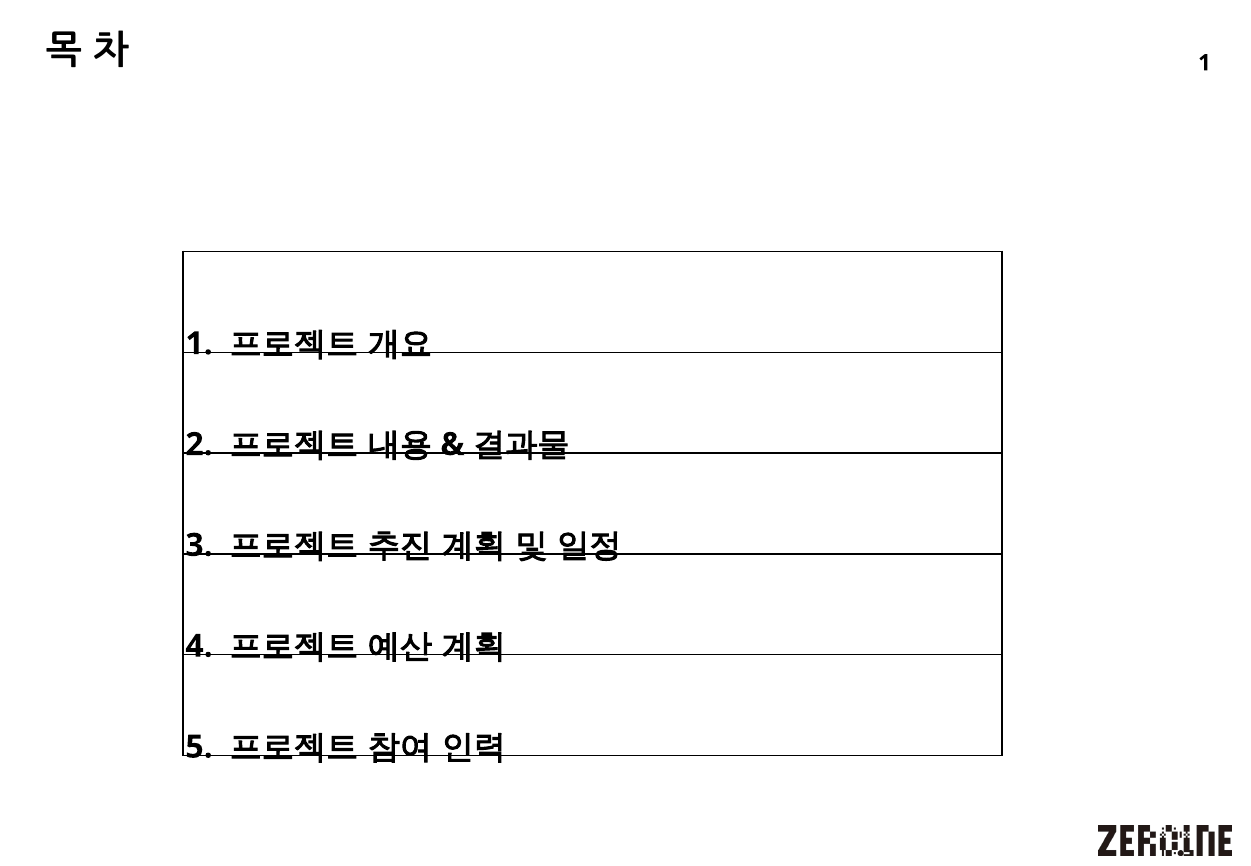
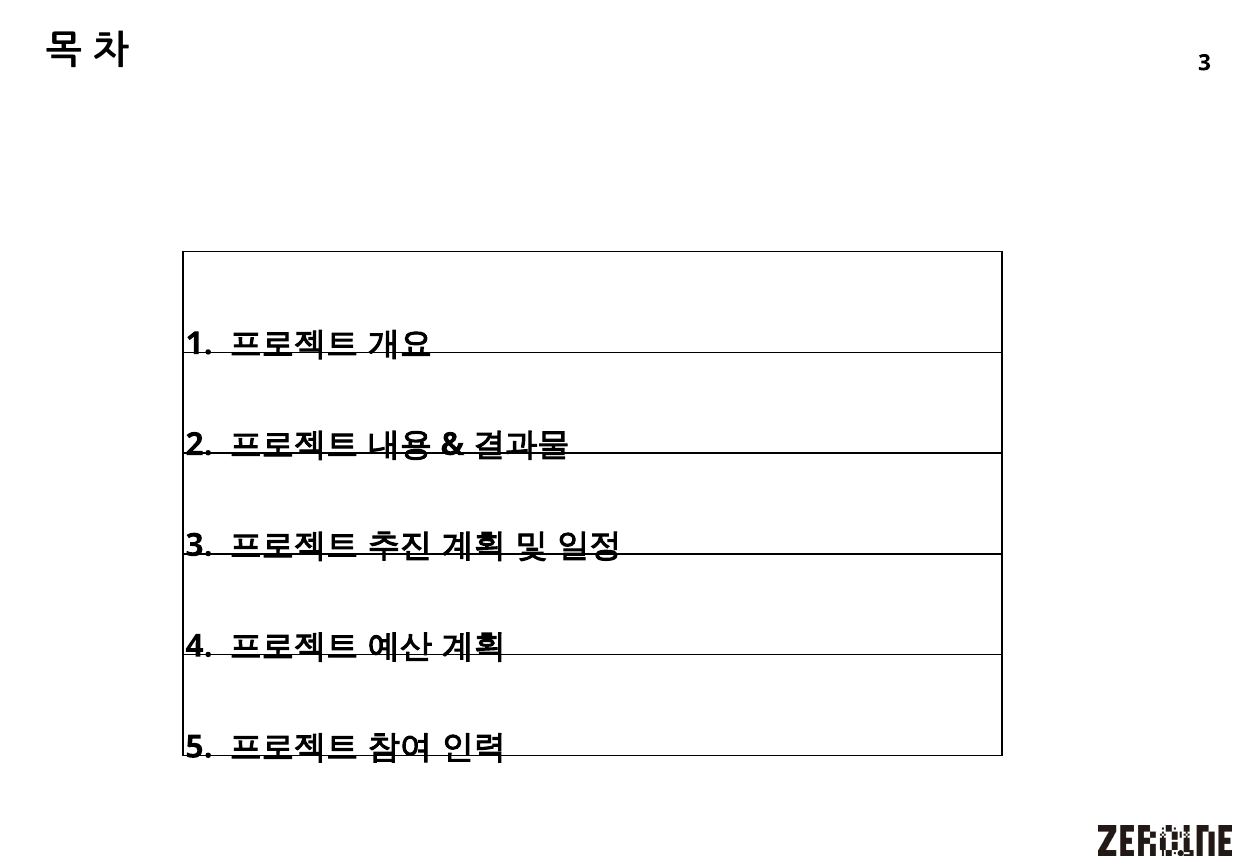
1 at (1205, 63): 1 -> 3
